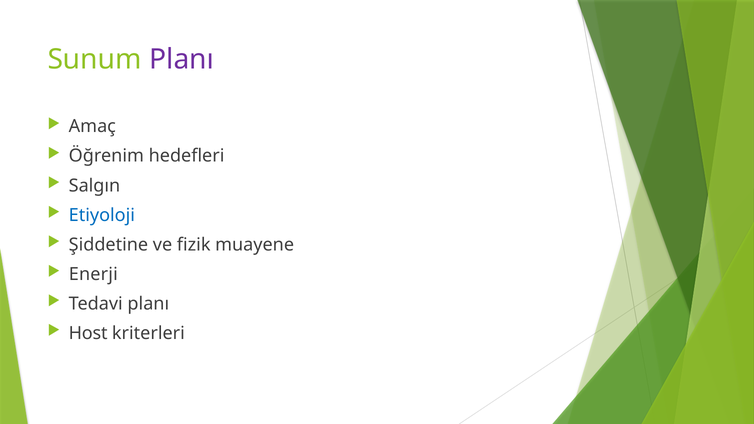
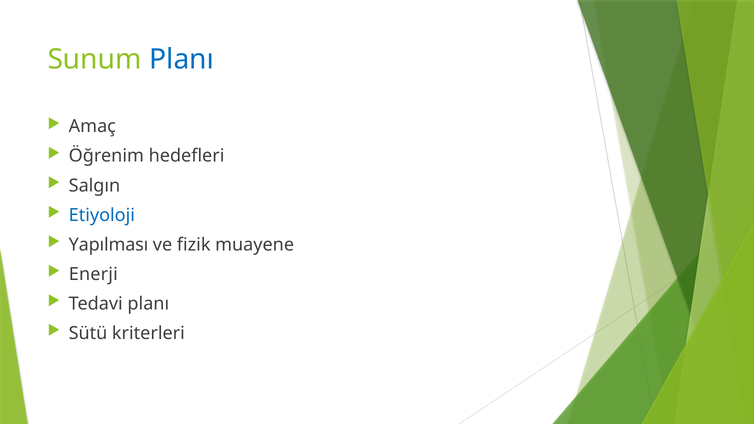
Planı at (182, 59) colour: purple -> blue
Şiddetine: Şiddetine -> Yapılması
Host: Host -> Sütü
